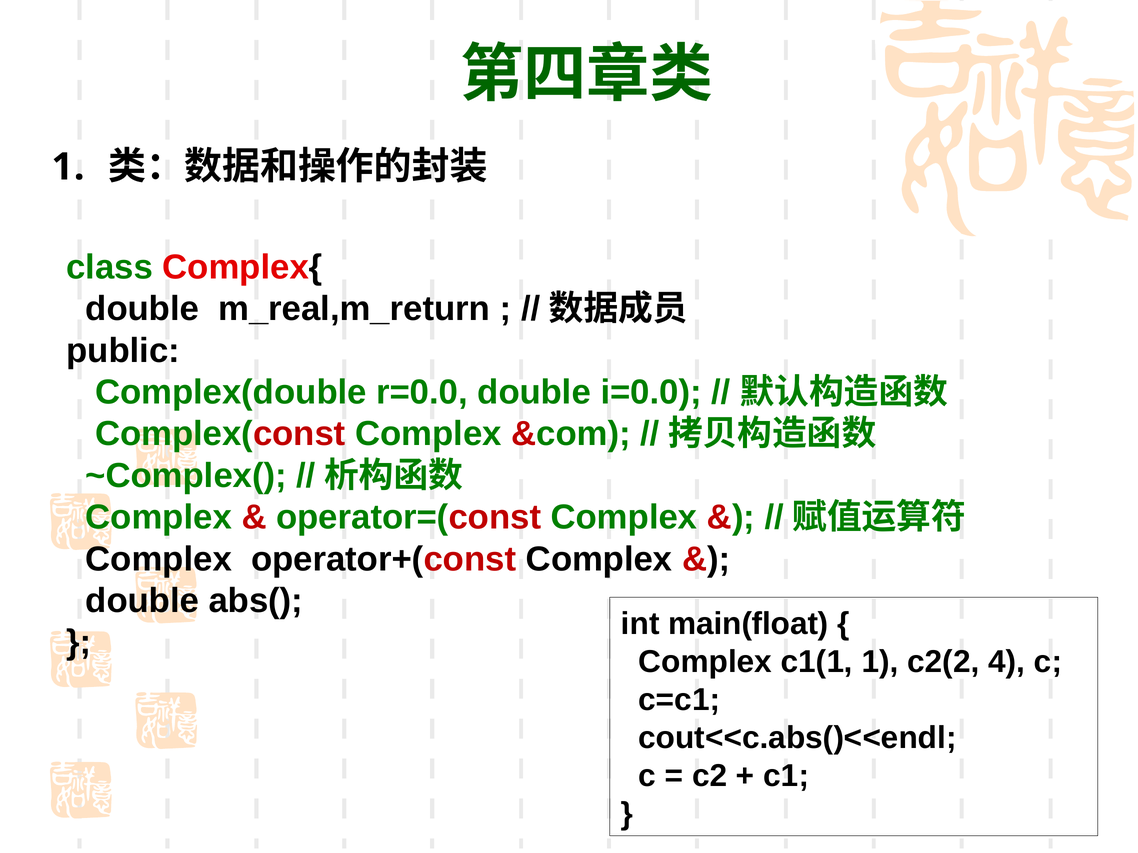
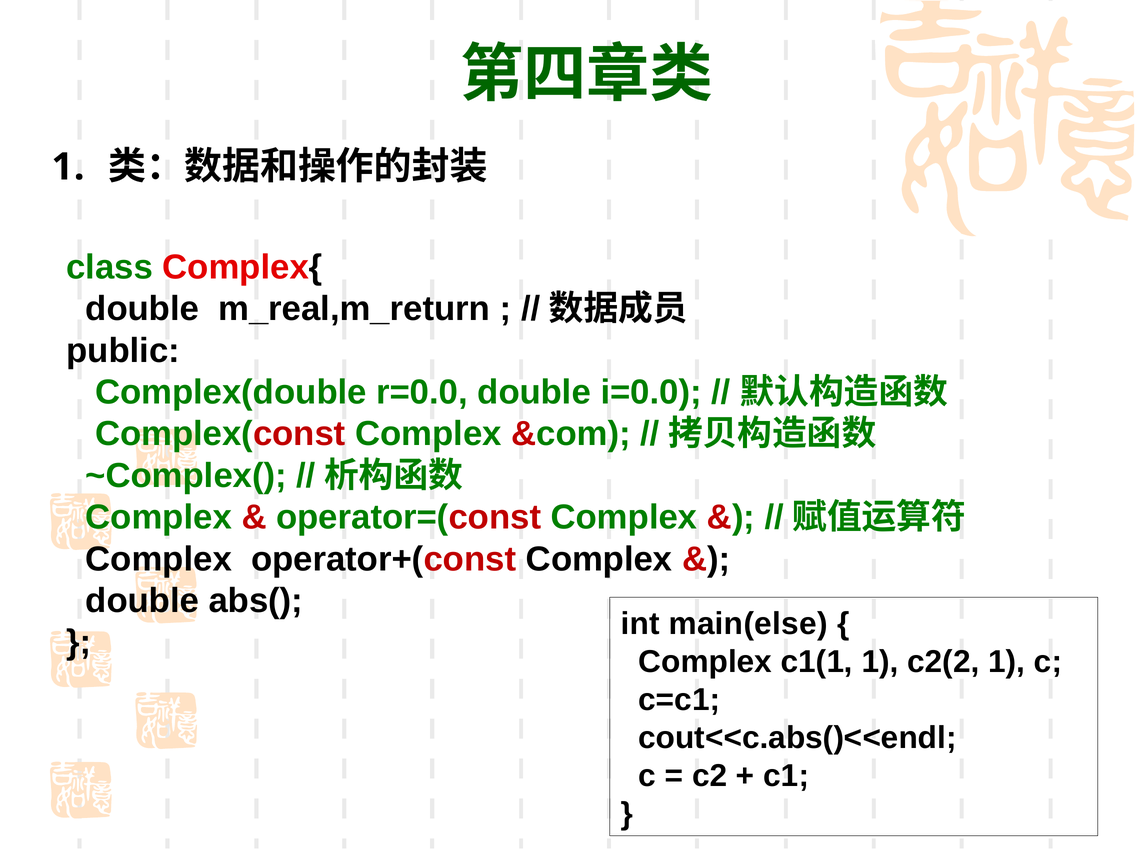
main(float: main(float -> main(else
c2(2 4: 4 -> 1
